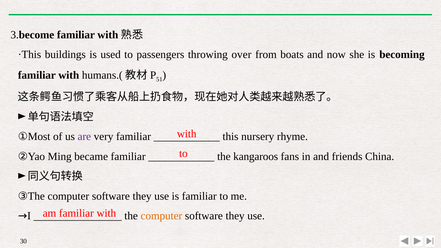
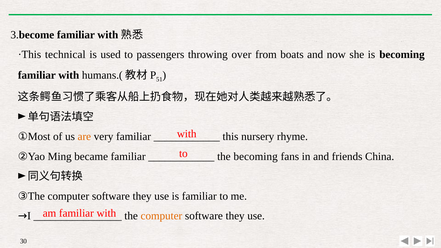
buildings: buildings -> technical
are colour: purple -> orange
the kangaroos: kangaroos -> becoming
